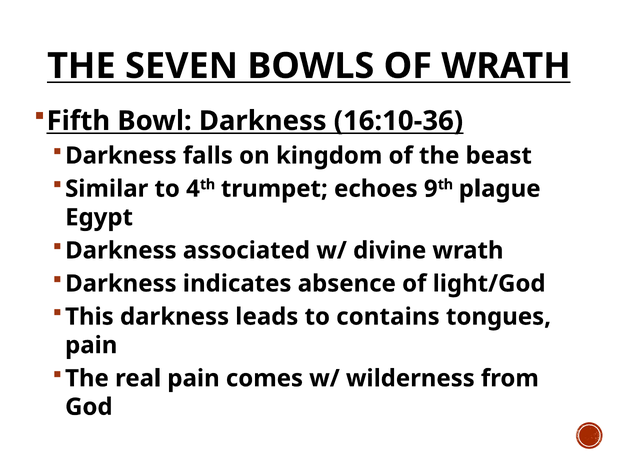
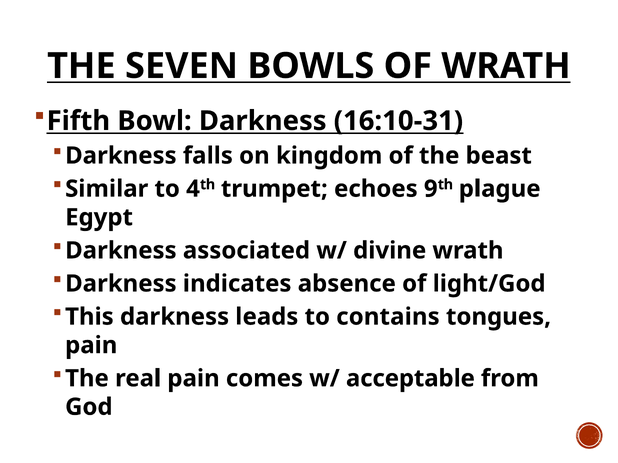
16:10-36: 16:10-36 -> 16:10-31
wilderness: wilderness -> acceptable
